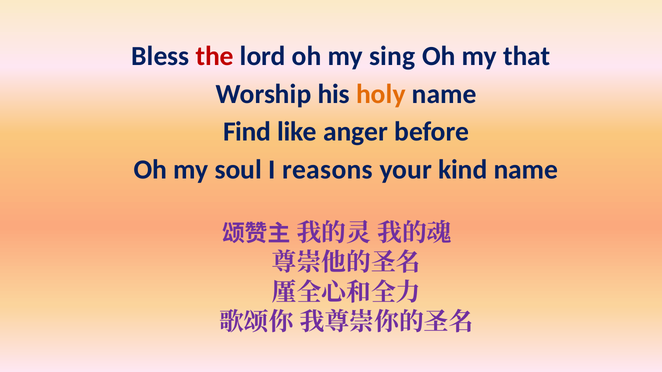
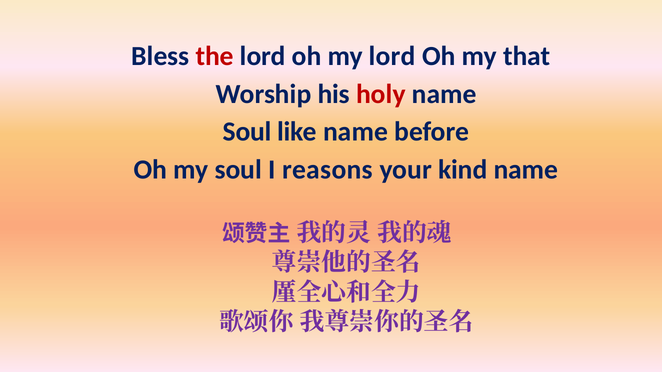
my sing: sing -> lord
holy colour: orange -> red
Find at (247, 132): Find -> Soul
like anger: anger -> name
